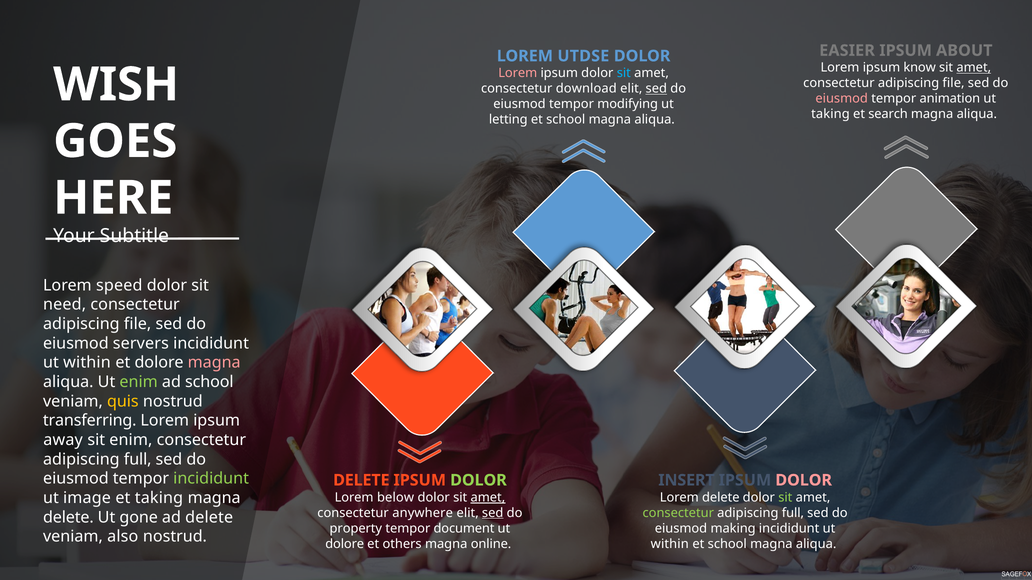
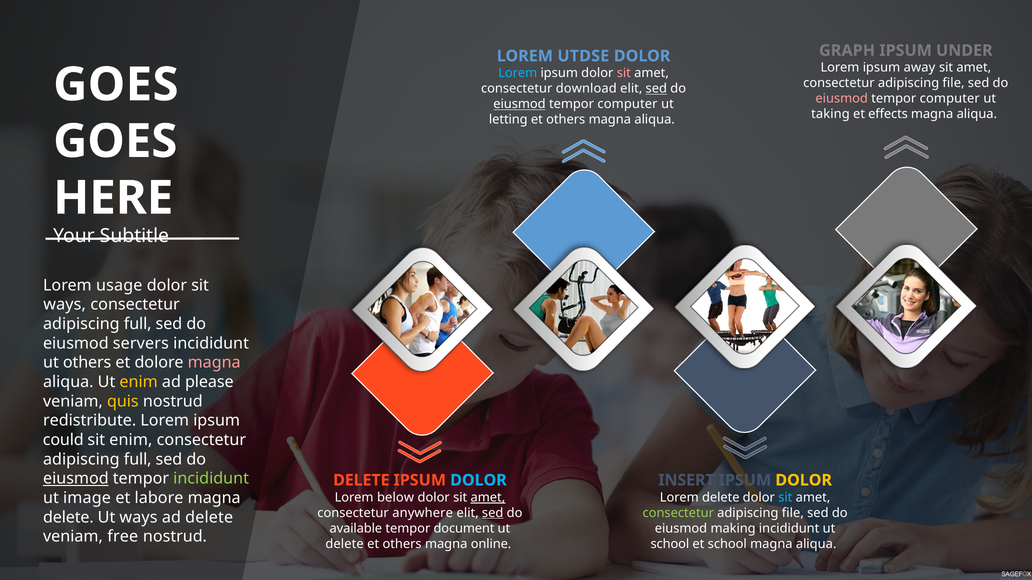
EASIER: EASIER -> GRAPH
ABOUT: ABOUT -> UNDER
know: know -> away
amet at (974, 68) underline: present -> none
Lorem at (518, 73) colour: pink -> light blue
sit at (624, 73) colour: light blue -> pink
WISH at (116, 85): WISH -> GOES
animation at (950, 99): animation -> computer
eiusmod at (519, 104) underline: none -> present
modifying at (628, 104): modifying -> computer
search: search -> effects
school at (566, 120): school -> others
speed: speed -> usage
need at (65, 305): need -> ways
file at (138, 324): file -> full
within at (87, 363): within -> others
enim at (139, 382) colour: light green -> yellow
ad school: school -> please
transferring: transferring -> redistribute
away: away -> could
eiusmod at (76, 479) underline: none -> present
DOLOR at (478, 481) colour: light green -> light blue
DOLOR at (804, 481) colour: pink -> yellow
et taking: taking -> labore
sit at (785, 498) colour: light green -> light blue
full at (793, 513): full -> file
Ut gone: gone -> ways
property: property -> available
also: also -> free
dolore at (345, 544): dolore -> delete
within at (670, 544): within -> school
